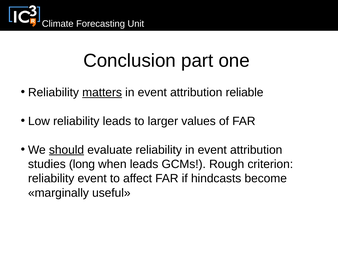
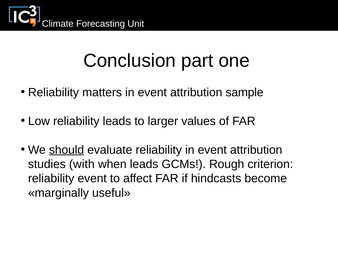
matters underline: present -> none
reliable: reliable -> sample
long: long -> with
